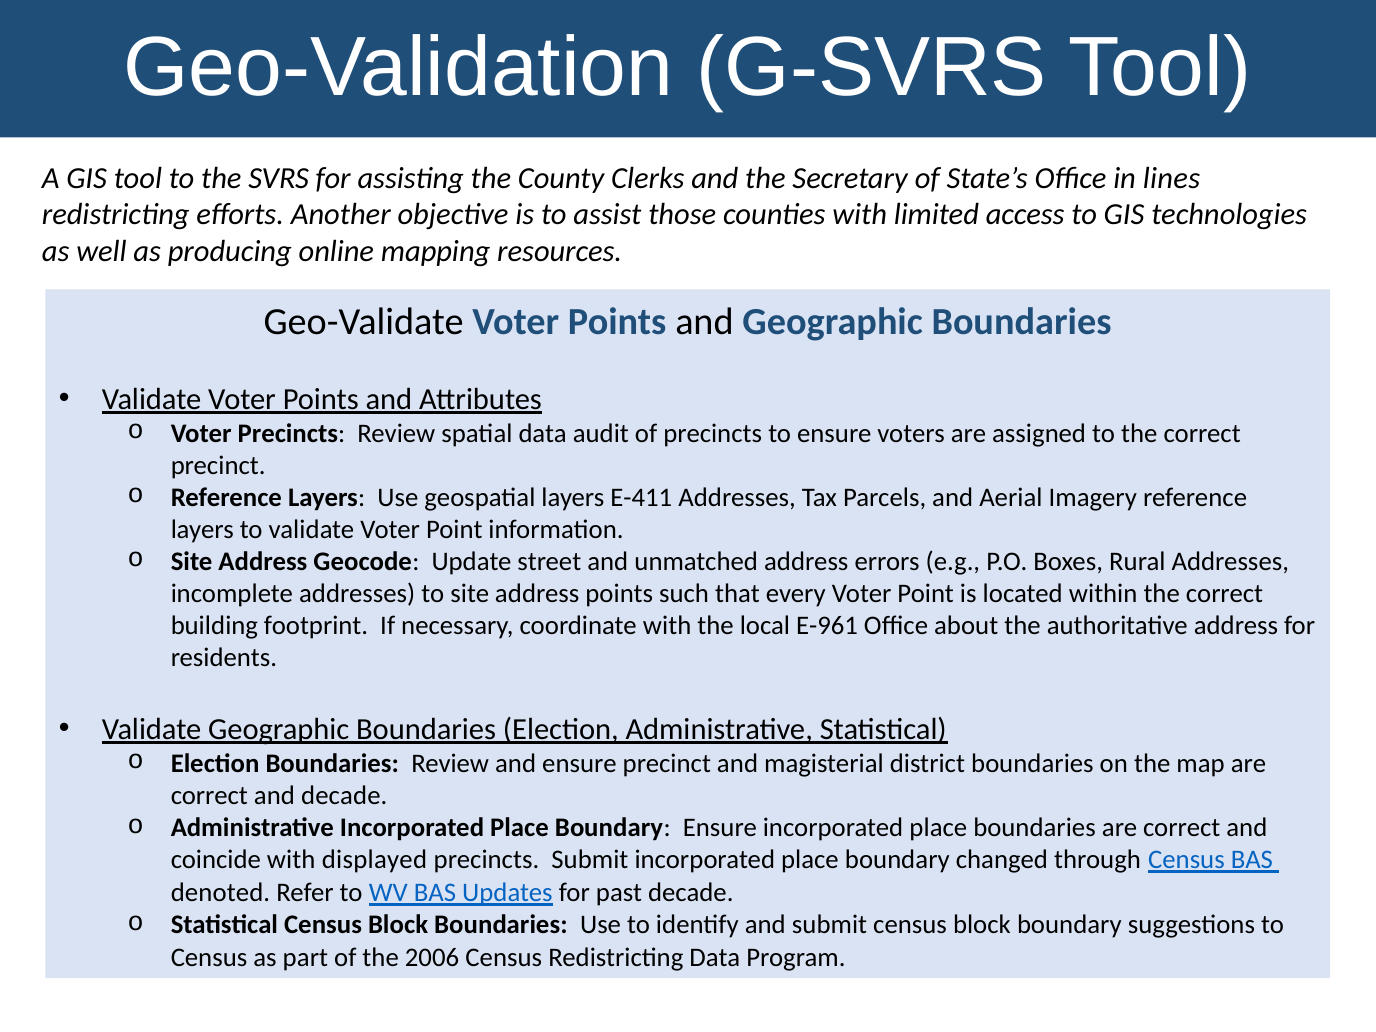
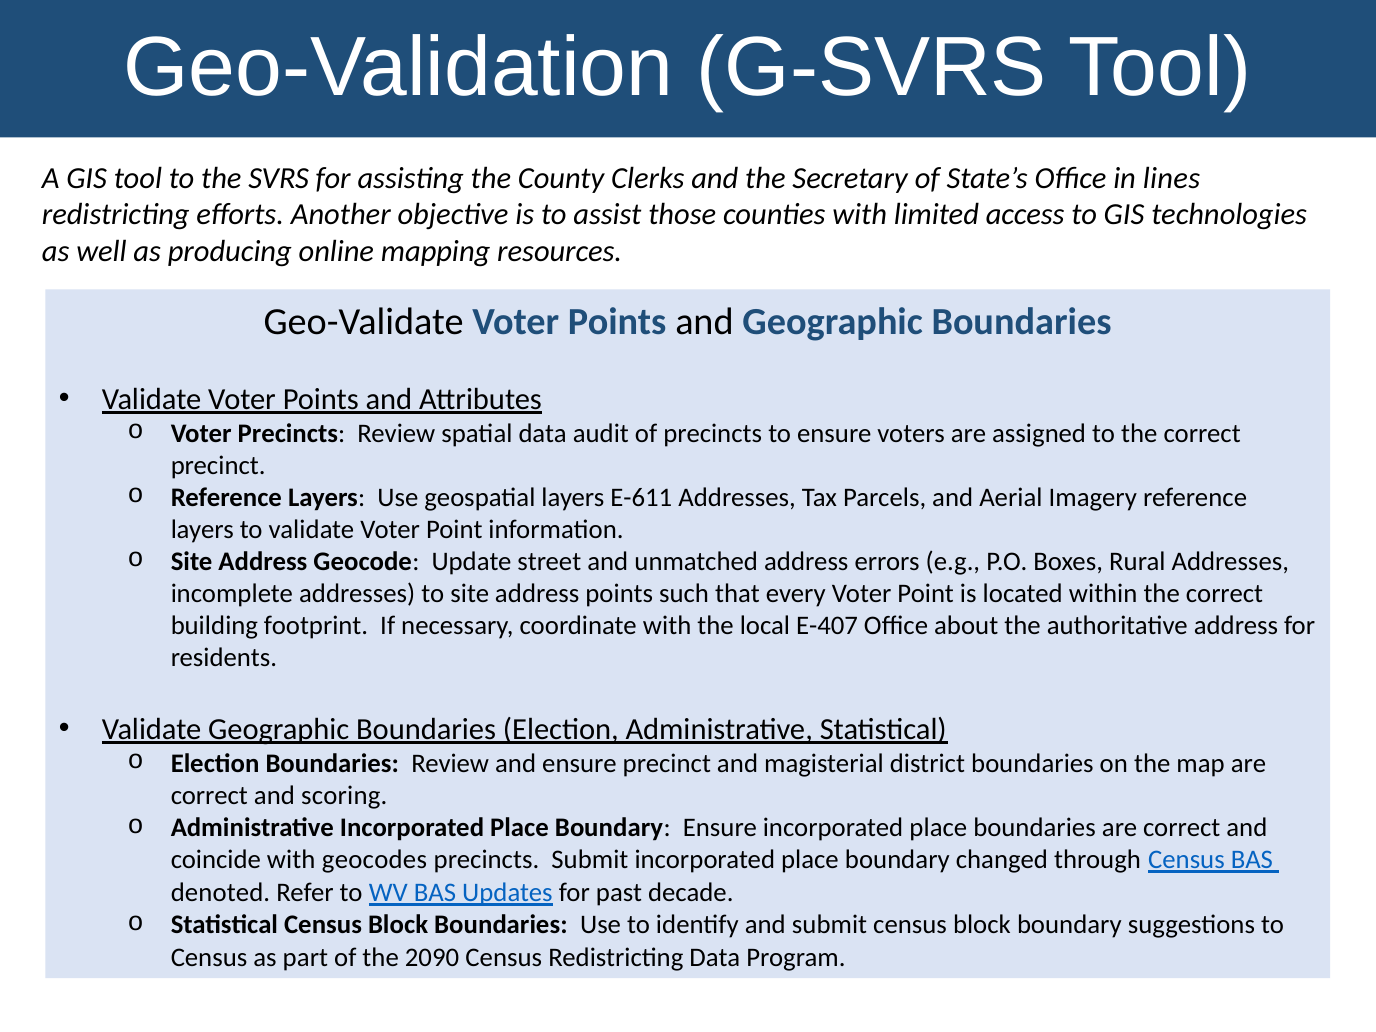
E-411: E-411 -> E-611
E-961: E-961 -> E-407
and decade: decade -> scoring
displayed: displayed -> geocodes
2006: 2006 -> 2090
